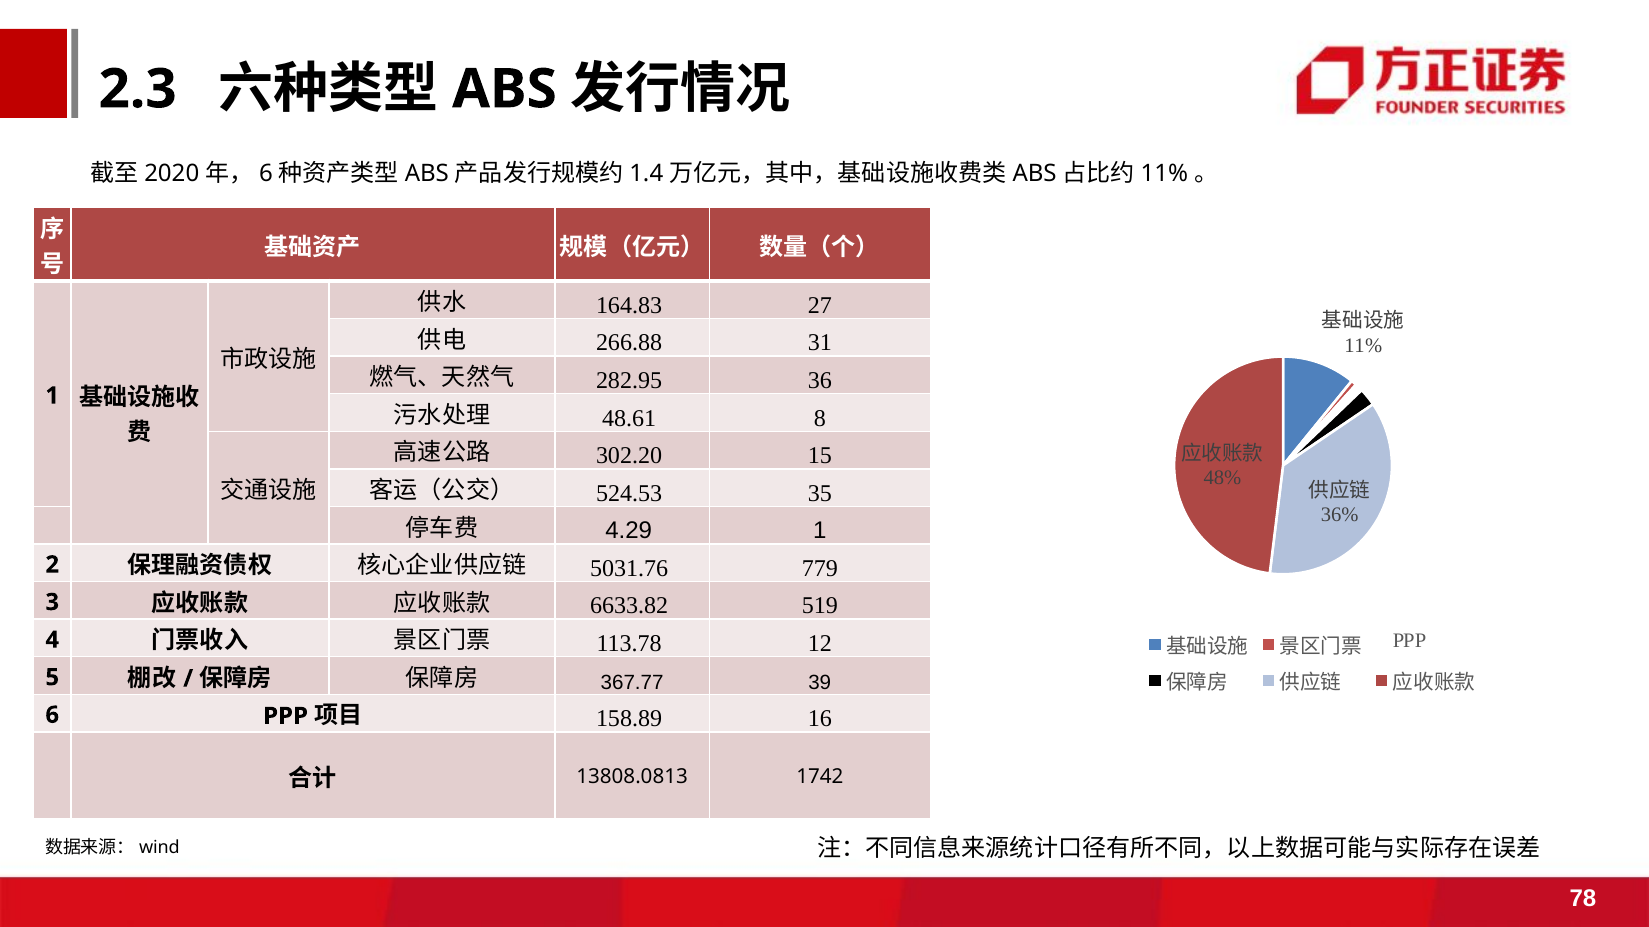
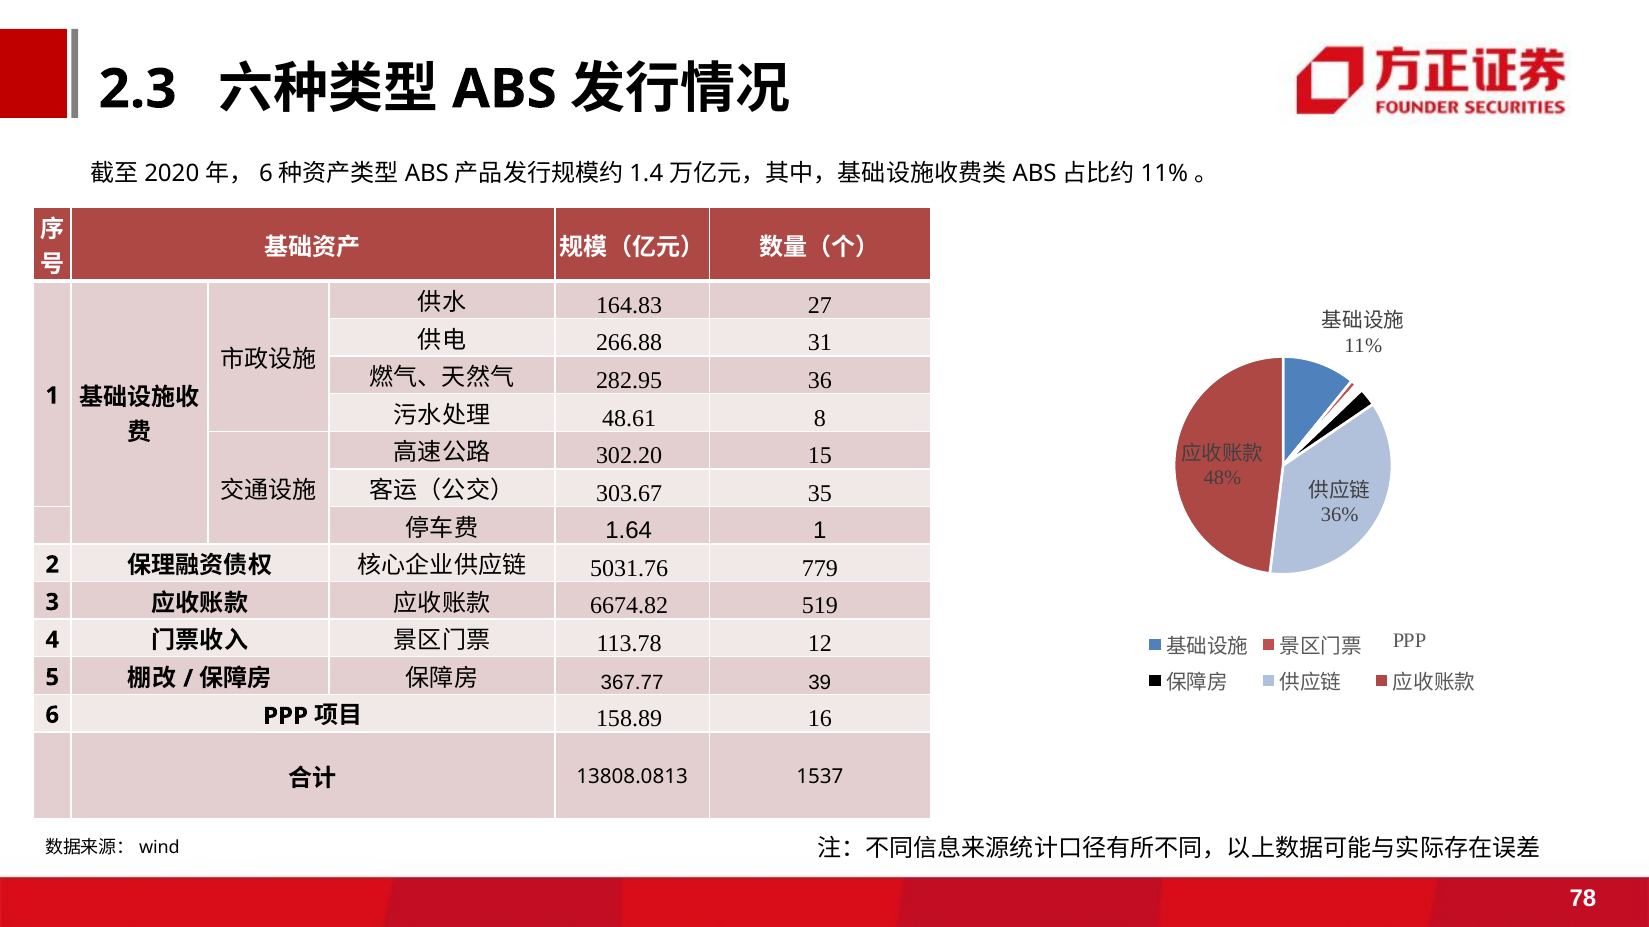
524.53: 524.53 -> 303.67
4.29: 4.29 -> 1.64
6633.82: 6633.82 -> 6674.82
1742: 1742 -> 1537
